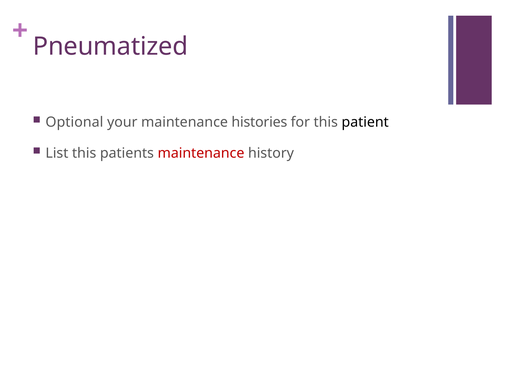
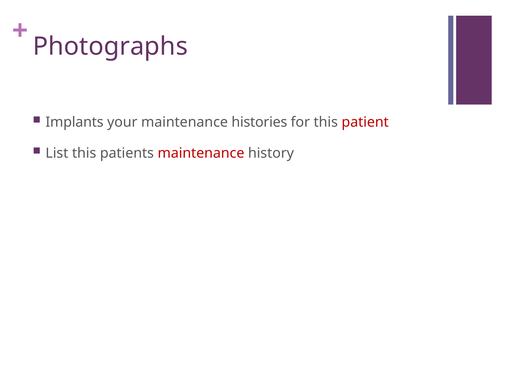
Pneumatized: Pneumatized -> Photographs
Optional: Optional -> Implants
patient colour: black -> red
